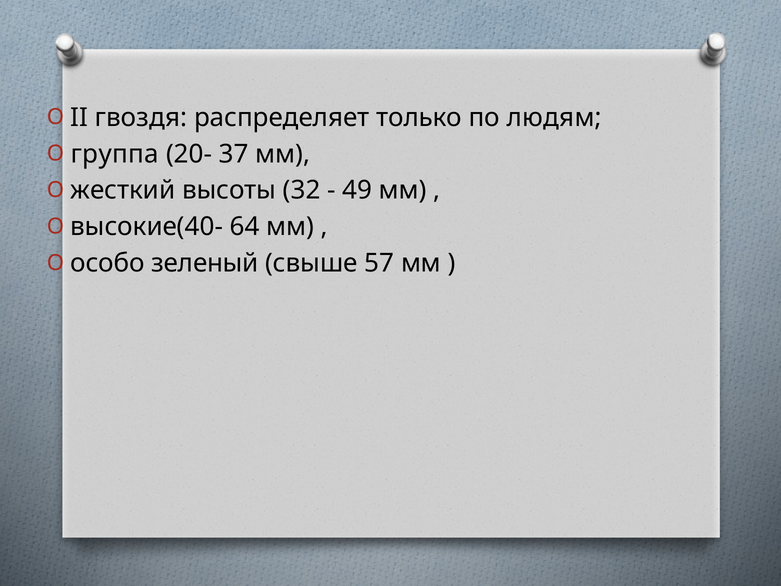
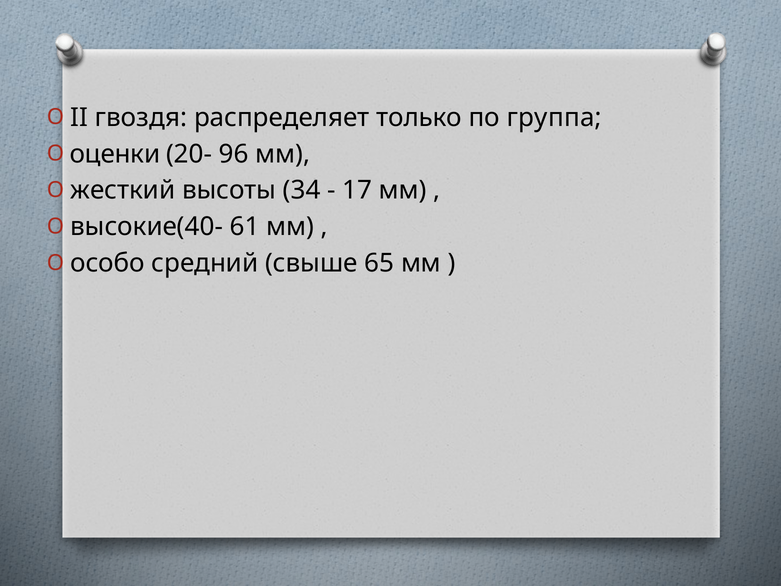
людям: людям -> группа
группа: группа -> оценки
37: 37 -> 96
32: 32 -> 34
49: 49 -> 17
64: 64 -> 61
зеленый: зеленый -> средний
57: 57 -> 65
